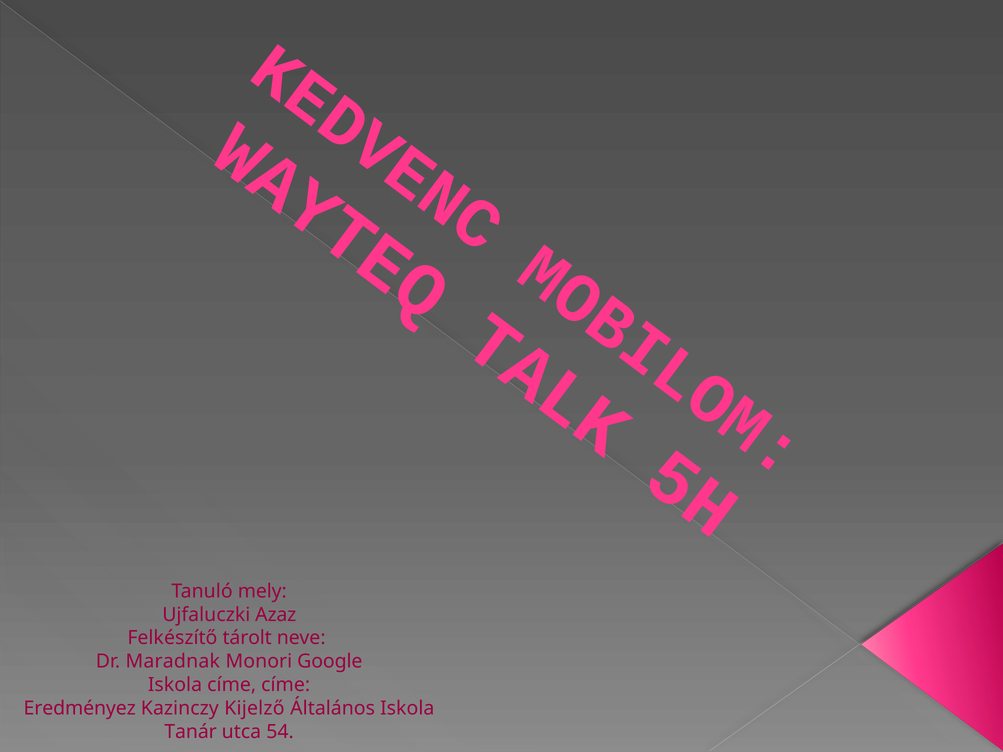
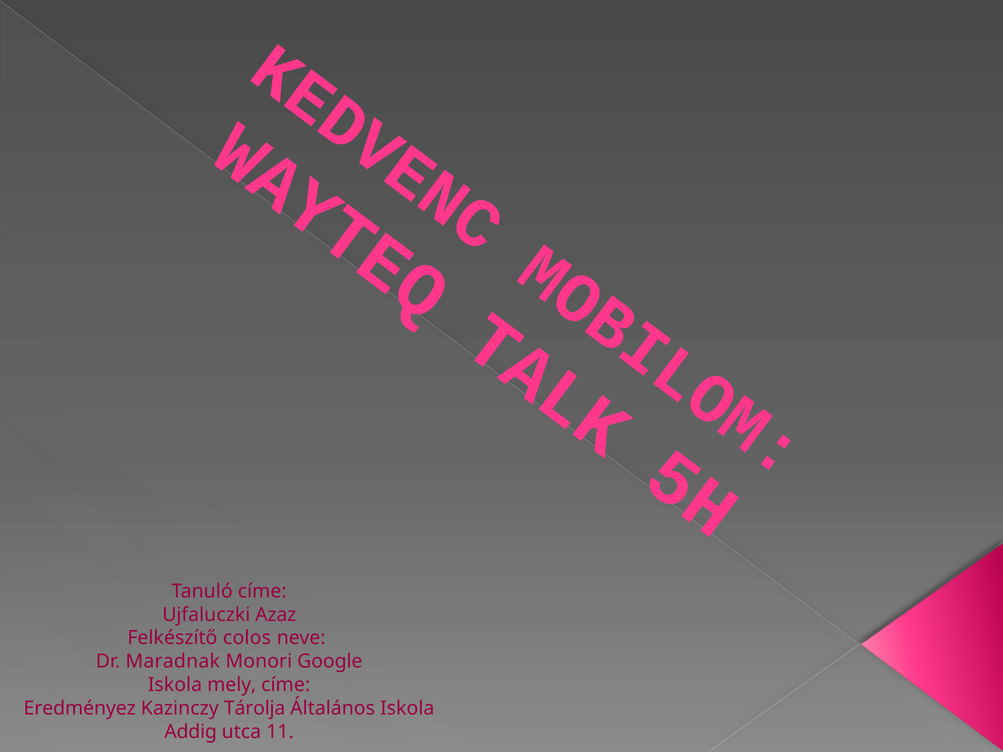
Tanuló mely: mely -> címe
tárolt: tárolt -> colos
Iskola címe: címe -> mely
Kijelző: Kijelző -> Tárolja
Tanár: Tanár -> Addig
54: 54 -> 11
